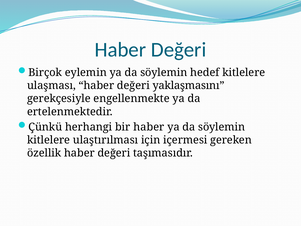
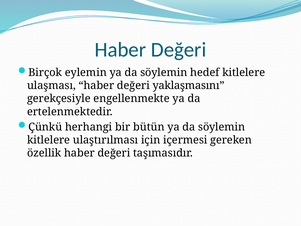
bir haber: haber -> bütün
